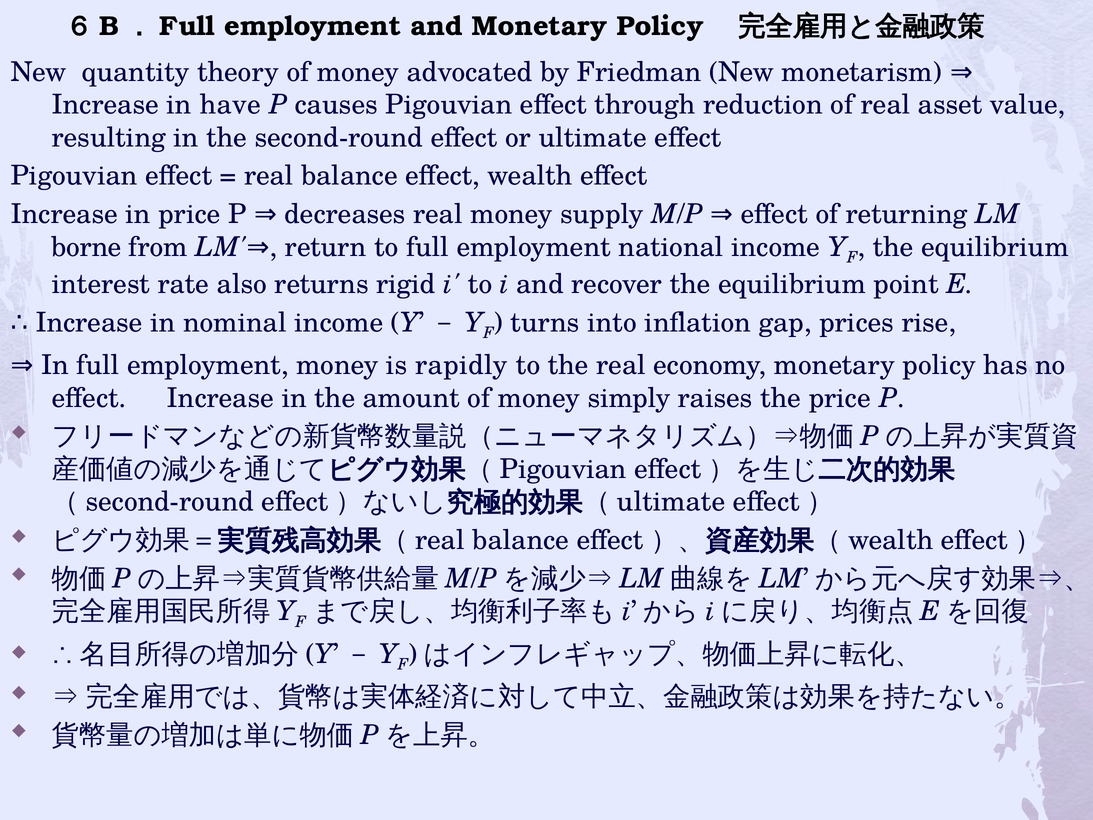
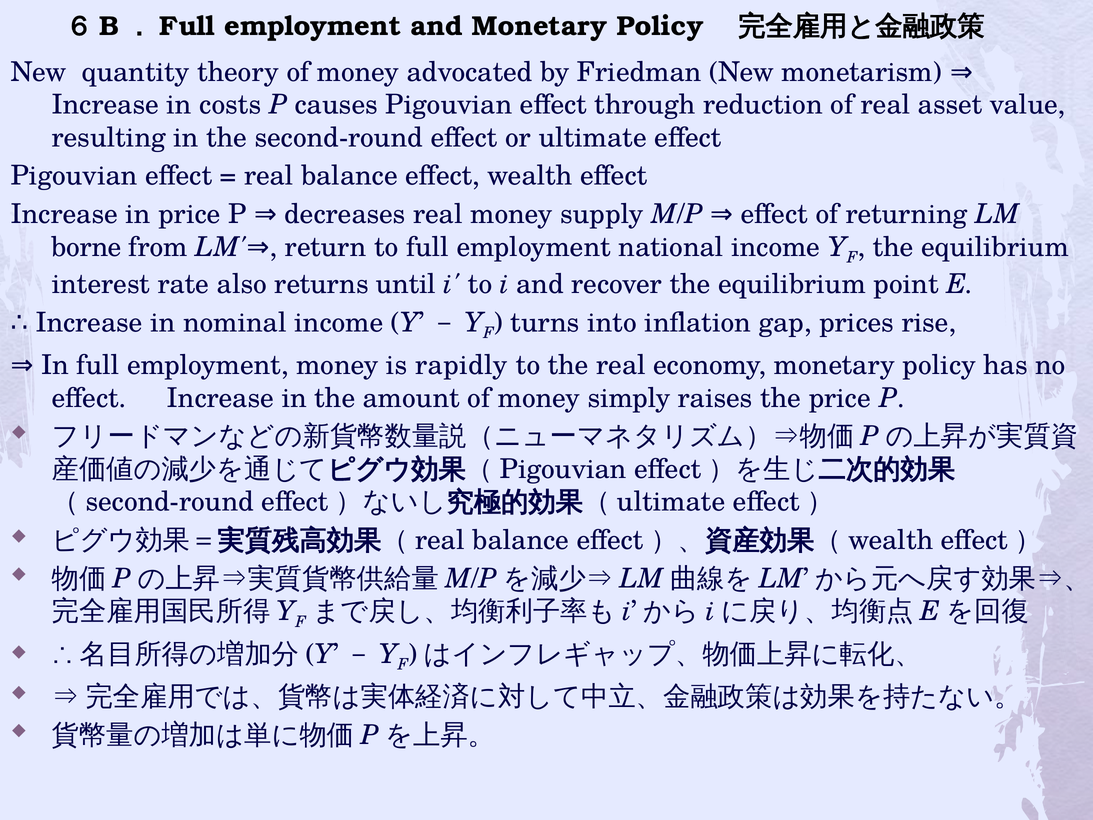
have: have -> costs
rigid: rigid -> until
